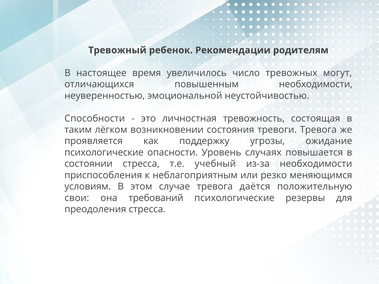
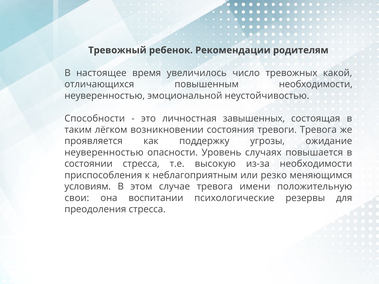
могут: могут -> какой
тревожность: тревожность -> завышенных
психологические at (104, 153): психологические -> неуверенностью
учебный: учебный -> высокую
даётся: даётся -> имени
требований: требований -> воспитании
